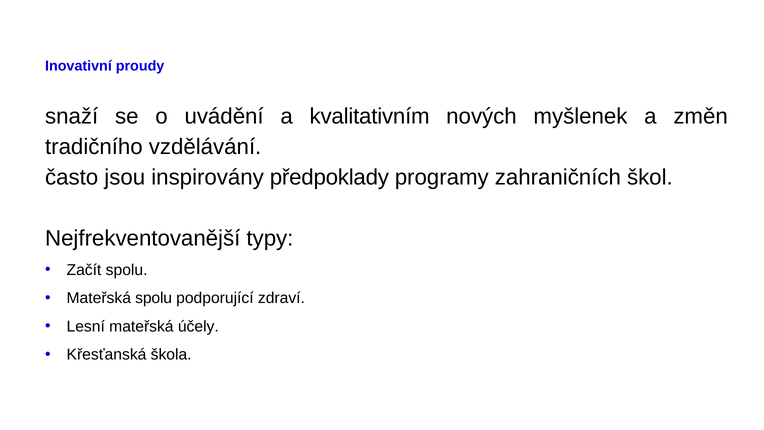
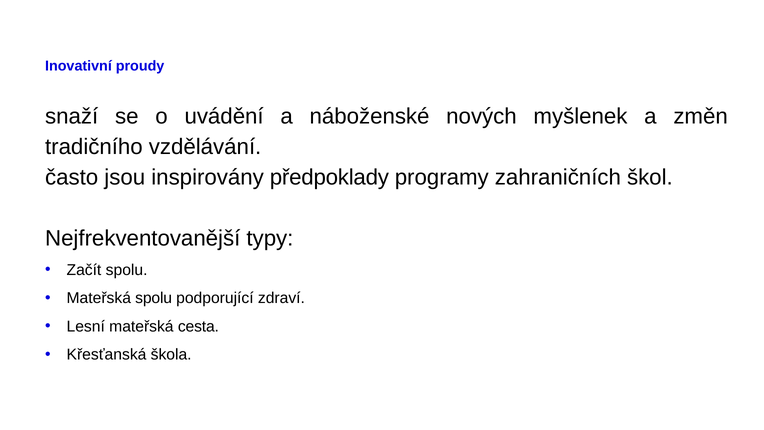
kvalitativním: kvalitativním -> náboženské
účely: účely -> cesta
